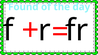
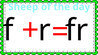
Found: Found -> Sheep
